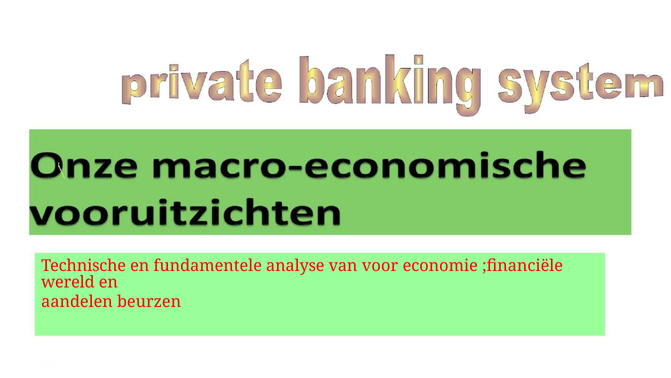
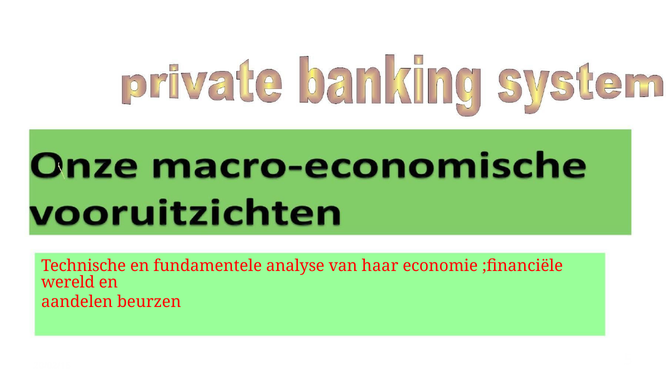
voor: voor -> haar
